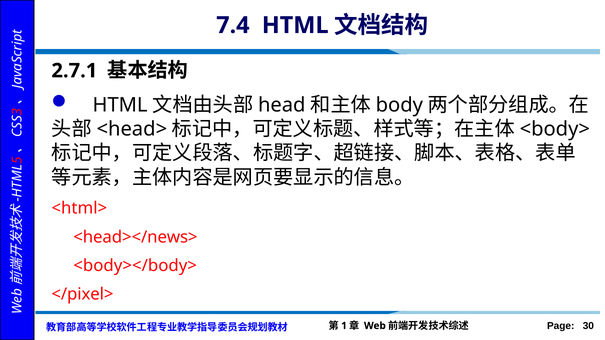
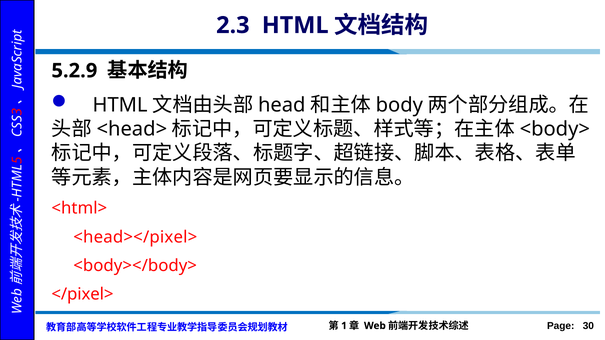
7.4: 7.4 -> 2.3
2.7.1: 2.7.1 -> 5.2.9
<head></news>: <head></news> -> <head></pixel>
